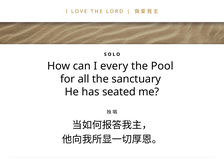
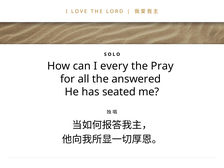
Pool: Pool -> Pray
sanctuary: sanctuary -> answered
